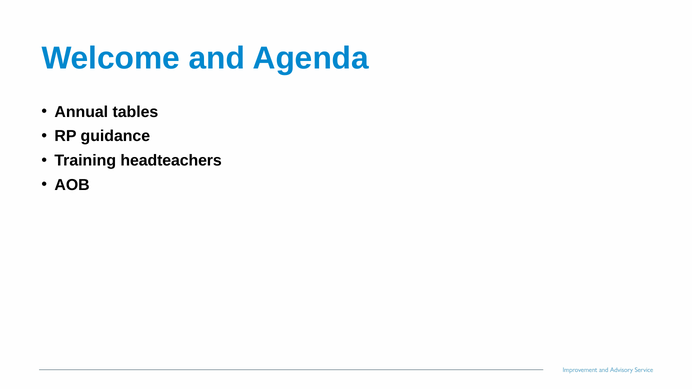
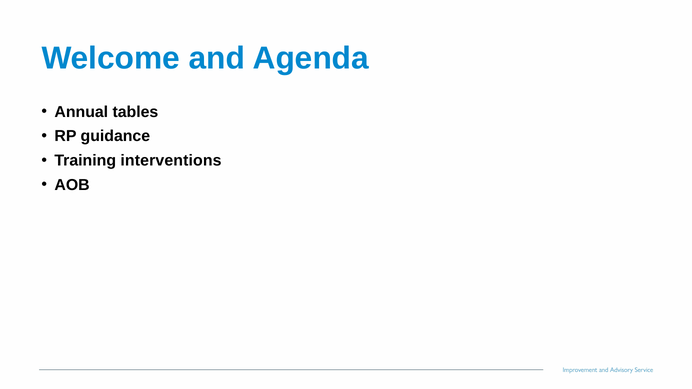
headteachers: headteachers -> interventions
